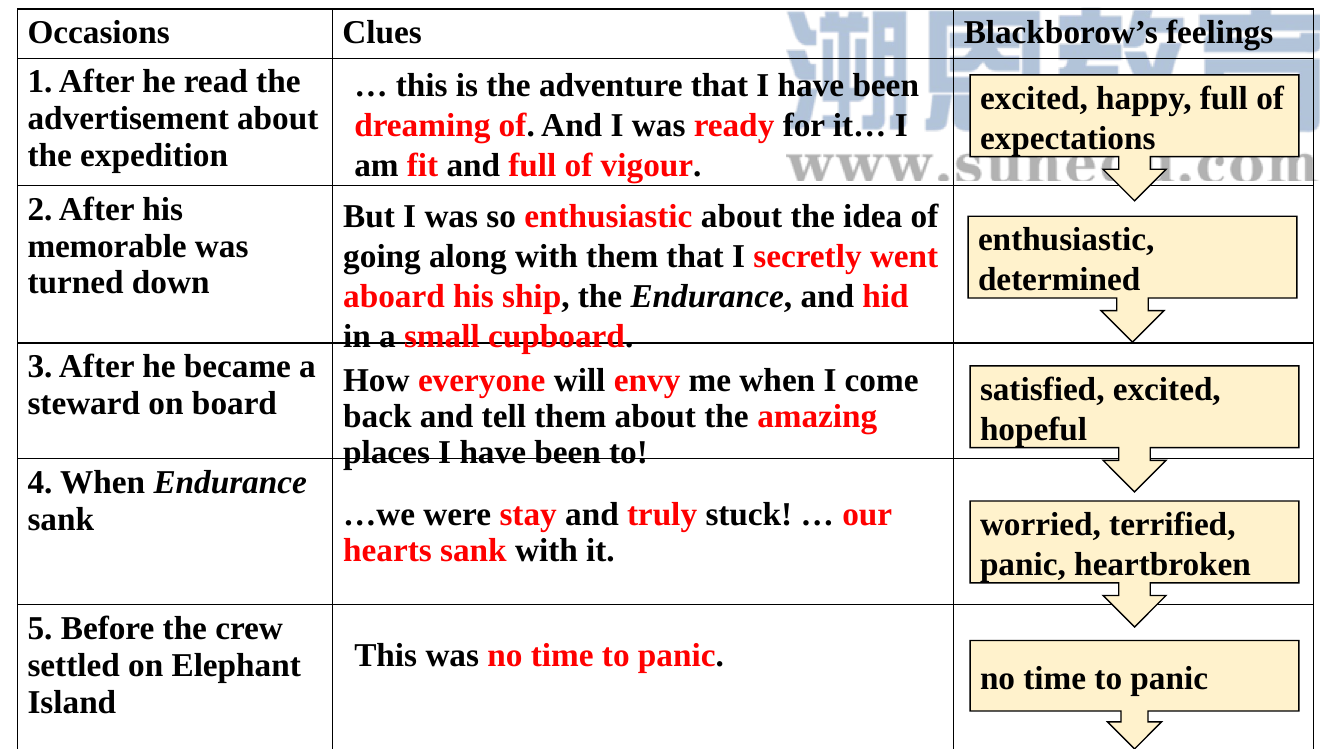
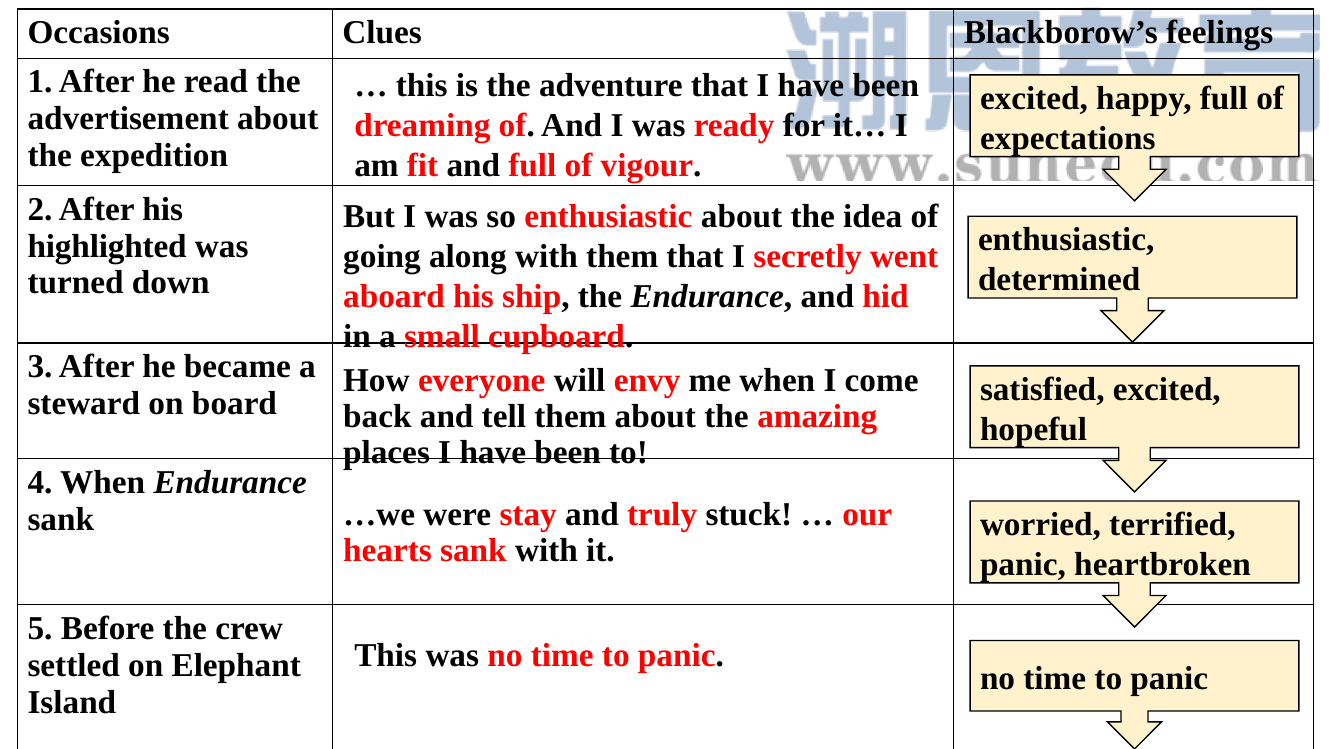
memorable: memorable -> highlighted
